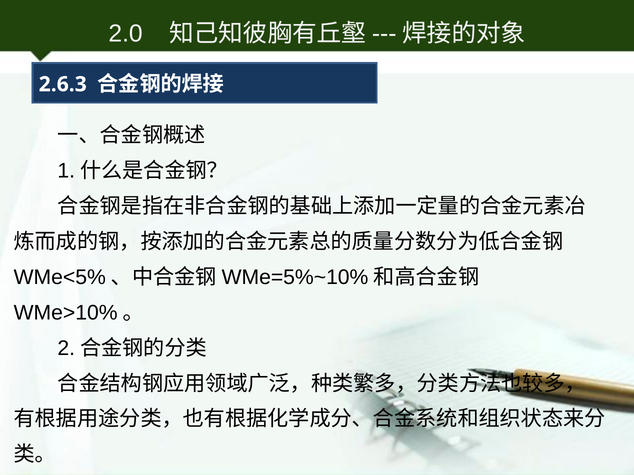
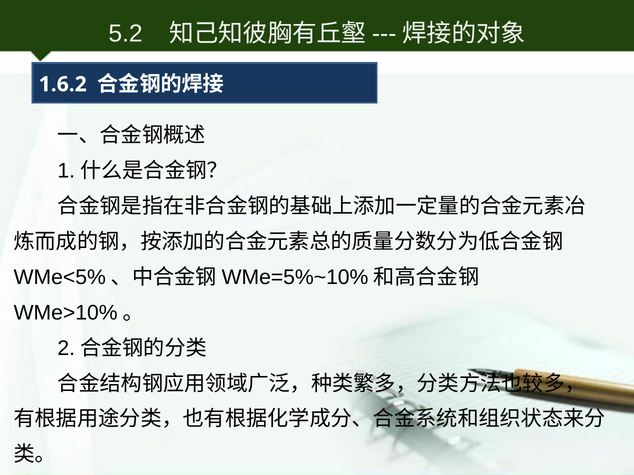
2.0: 2.0 -> 5.2
2.6.3: 2.6.3 -> 1.6.2
